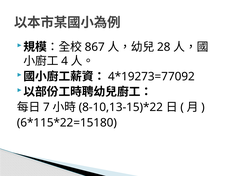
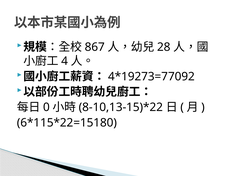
7: 7 -> 0
